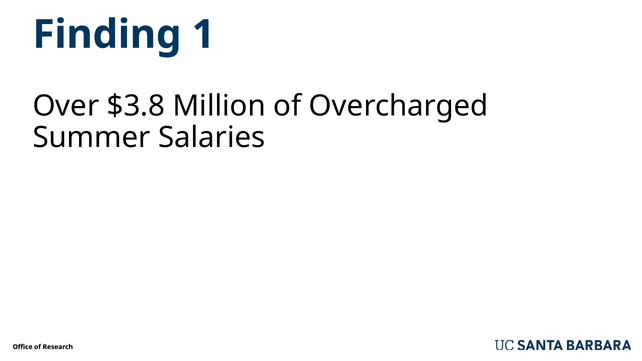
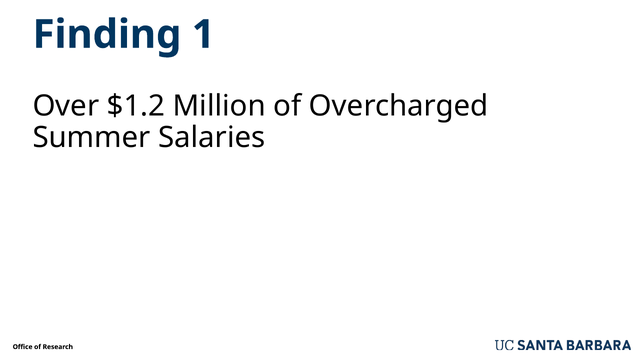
$3.8: $3.8 -> $1.2
